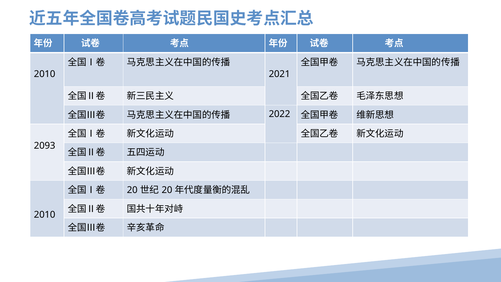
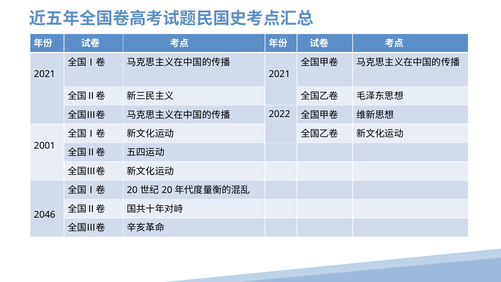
2010 at (45, 74): 2010 -> 2021
2093: 2093 -> 2001
2010 at (45, 215): 2010 -> 2046
